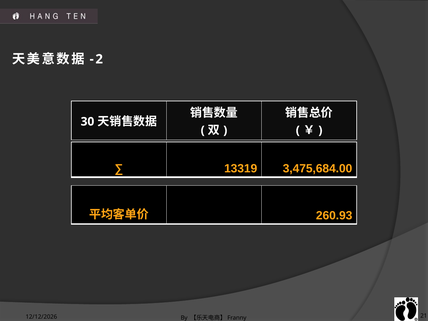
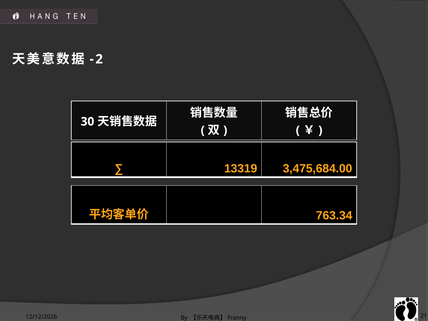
260.93: 260.93 -> 763.34
